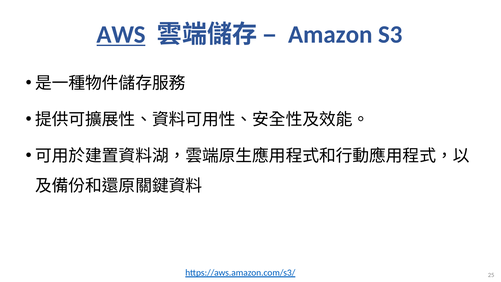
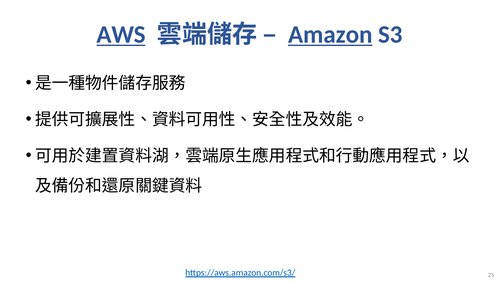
Amazon underline: none -> present
